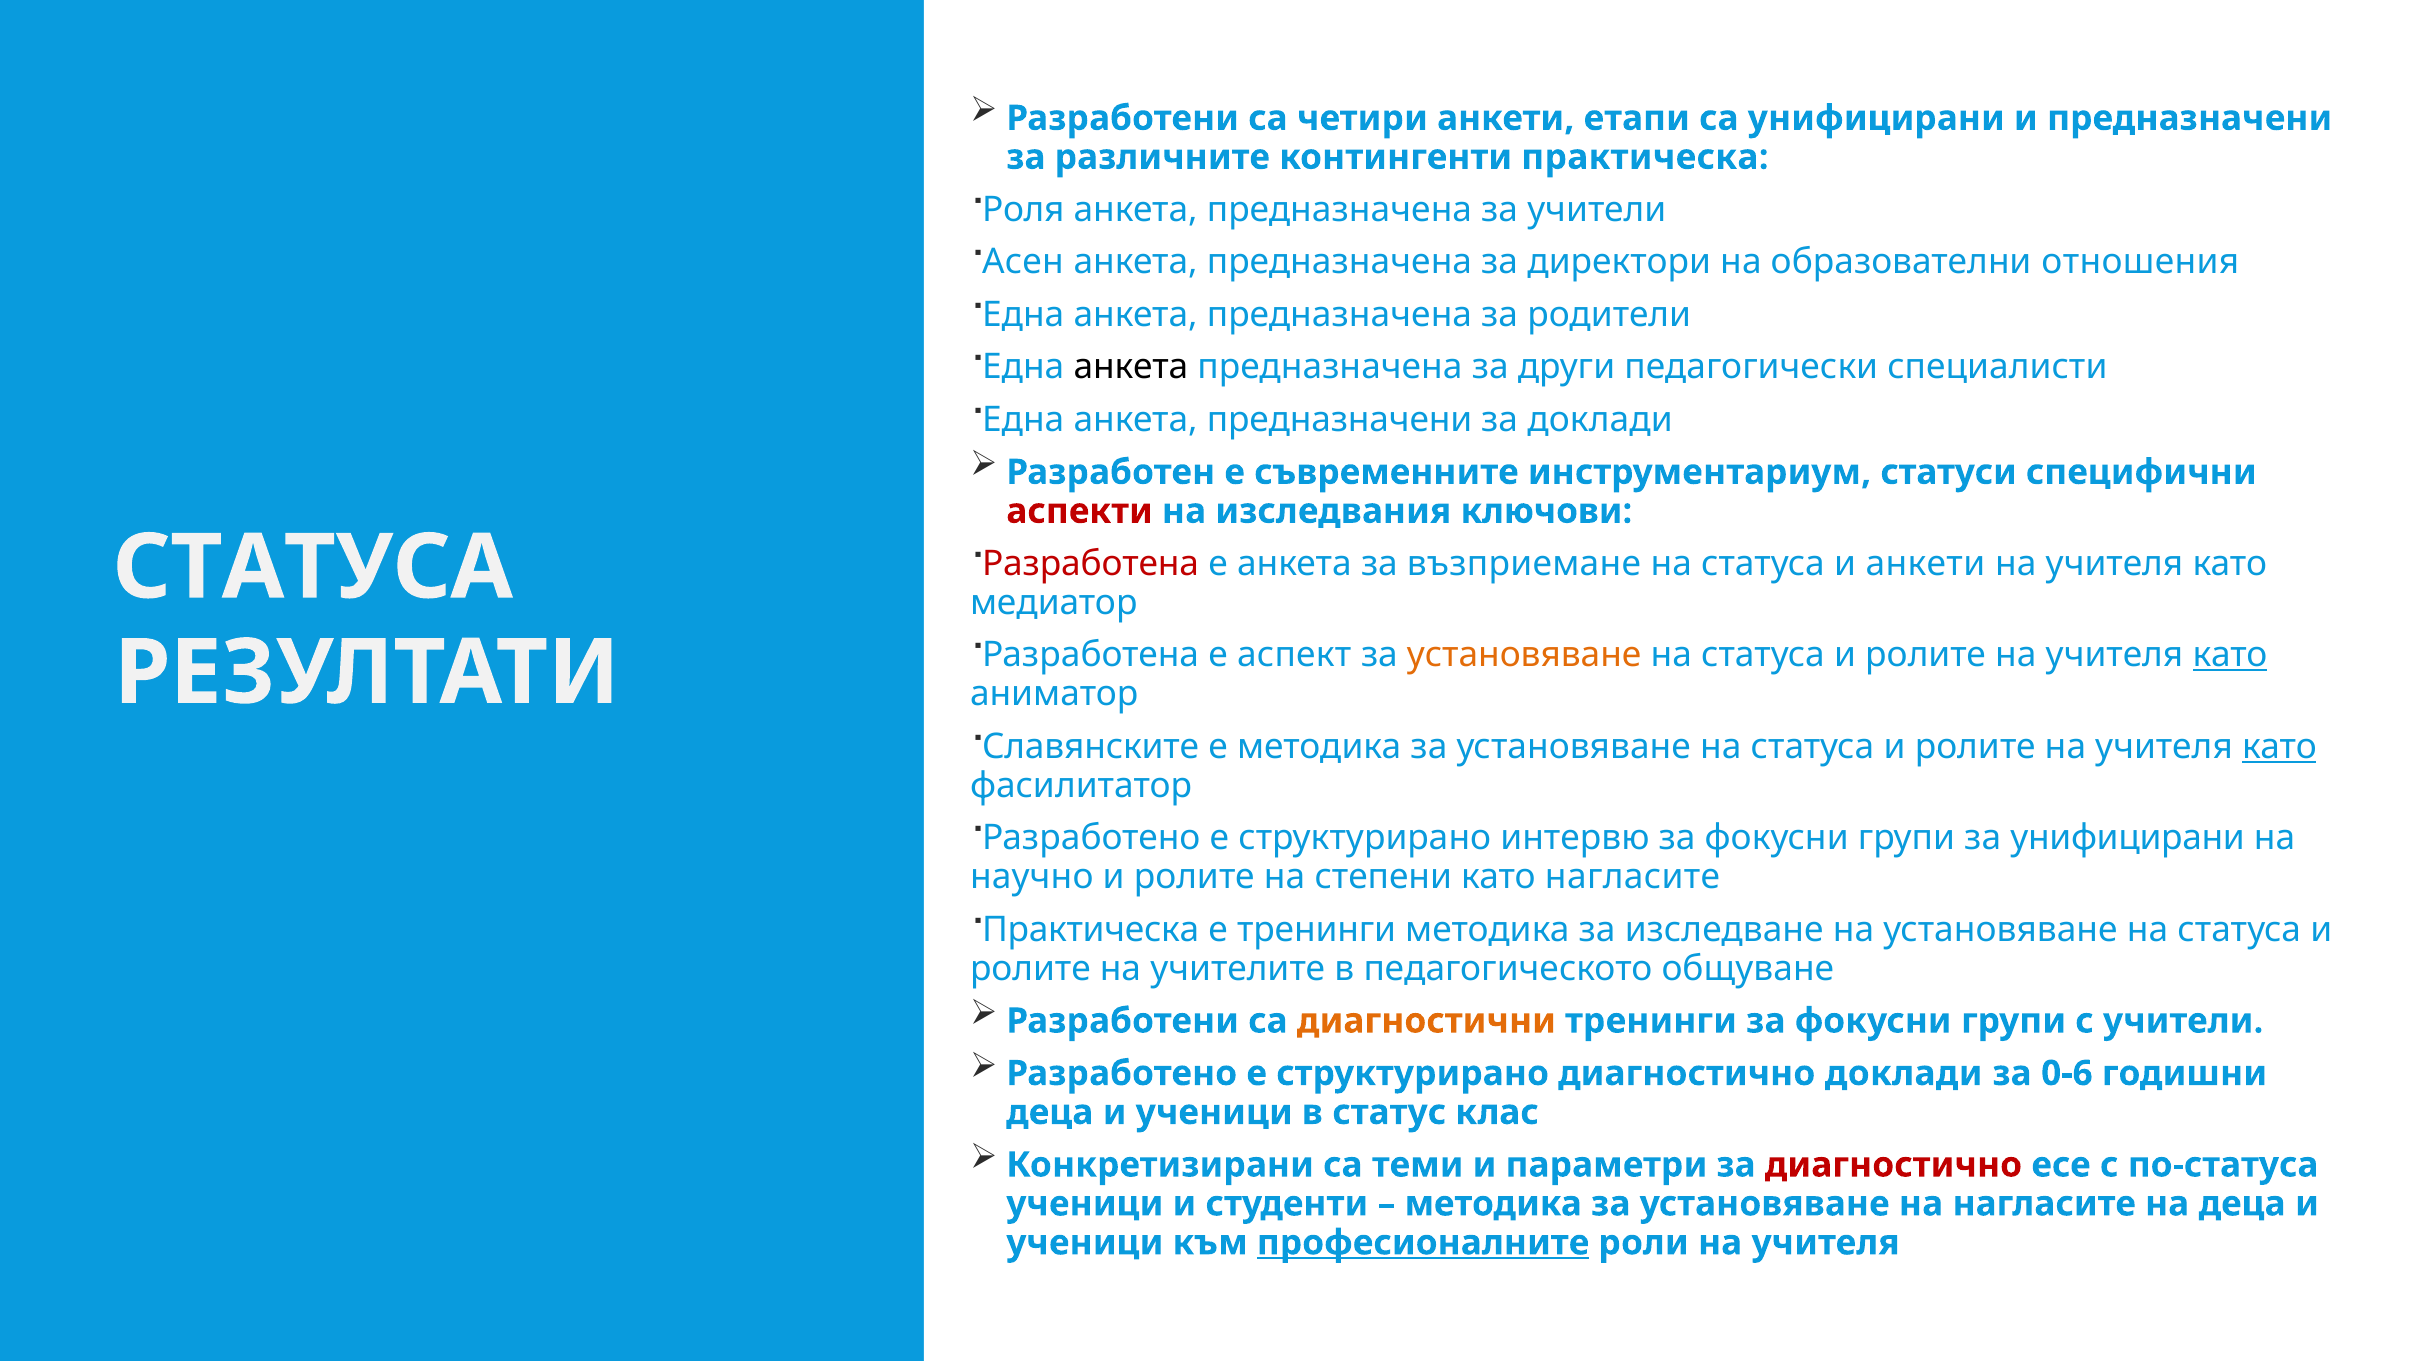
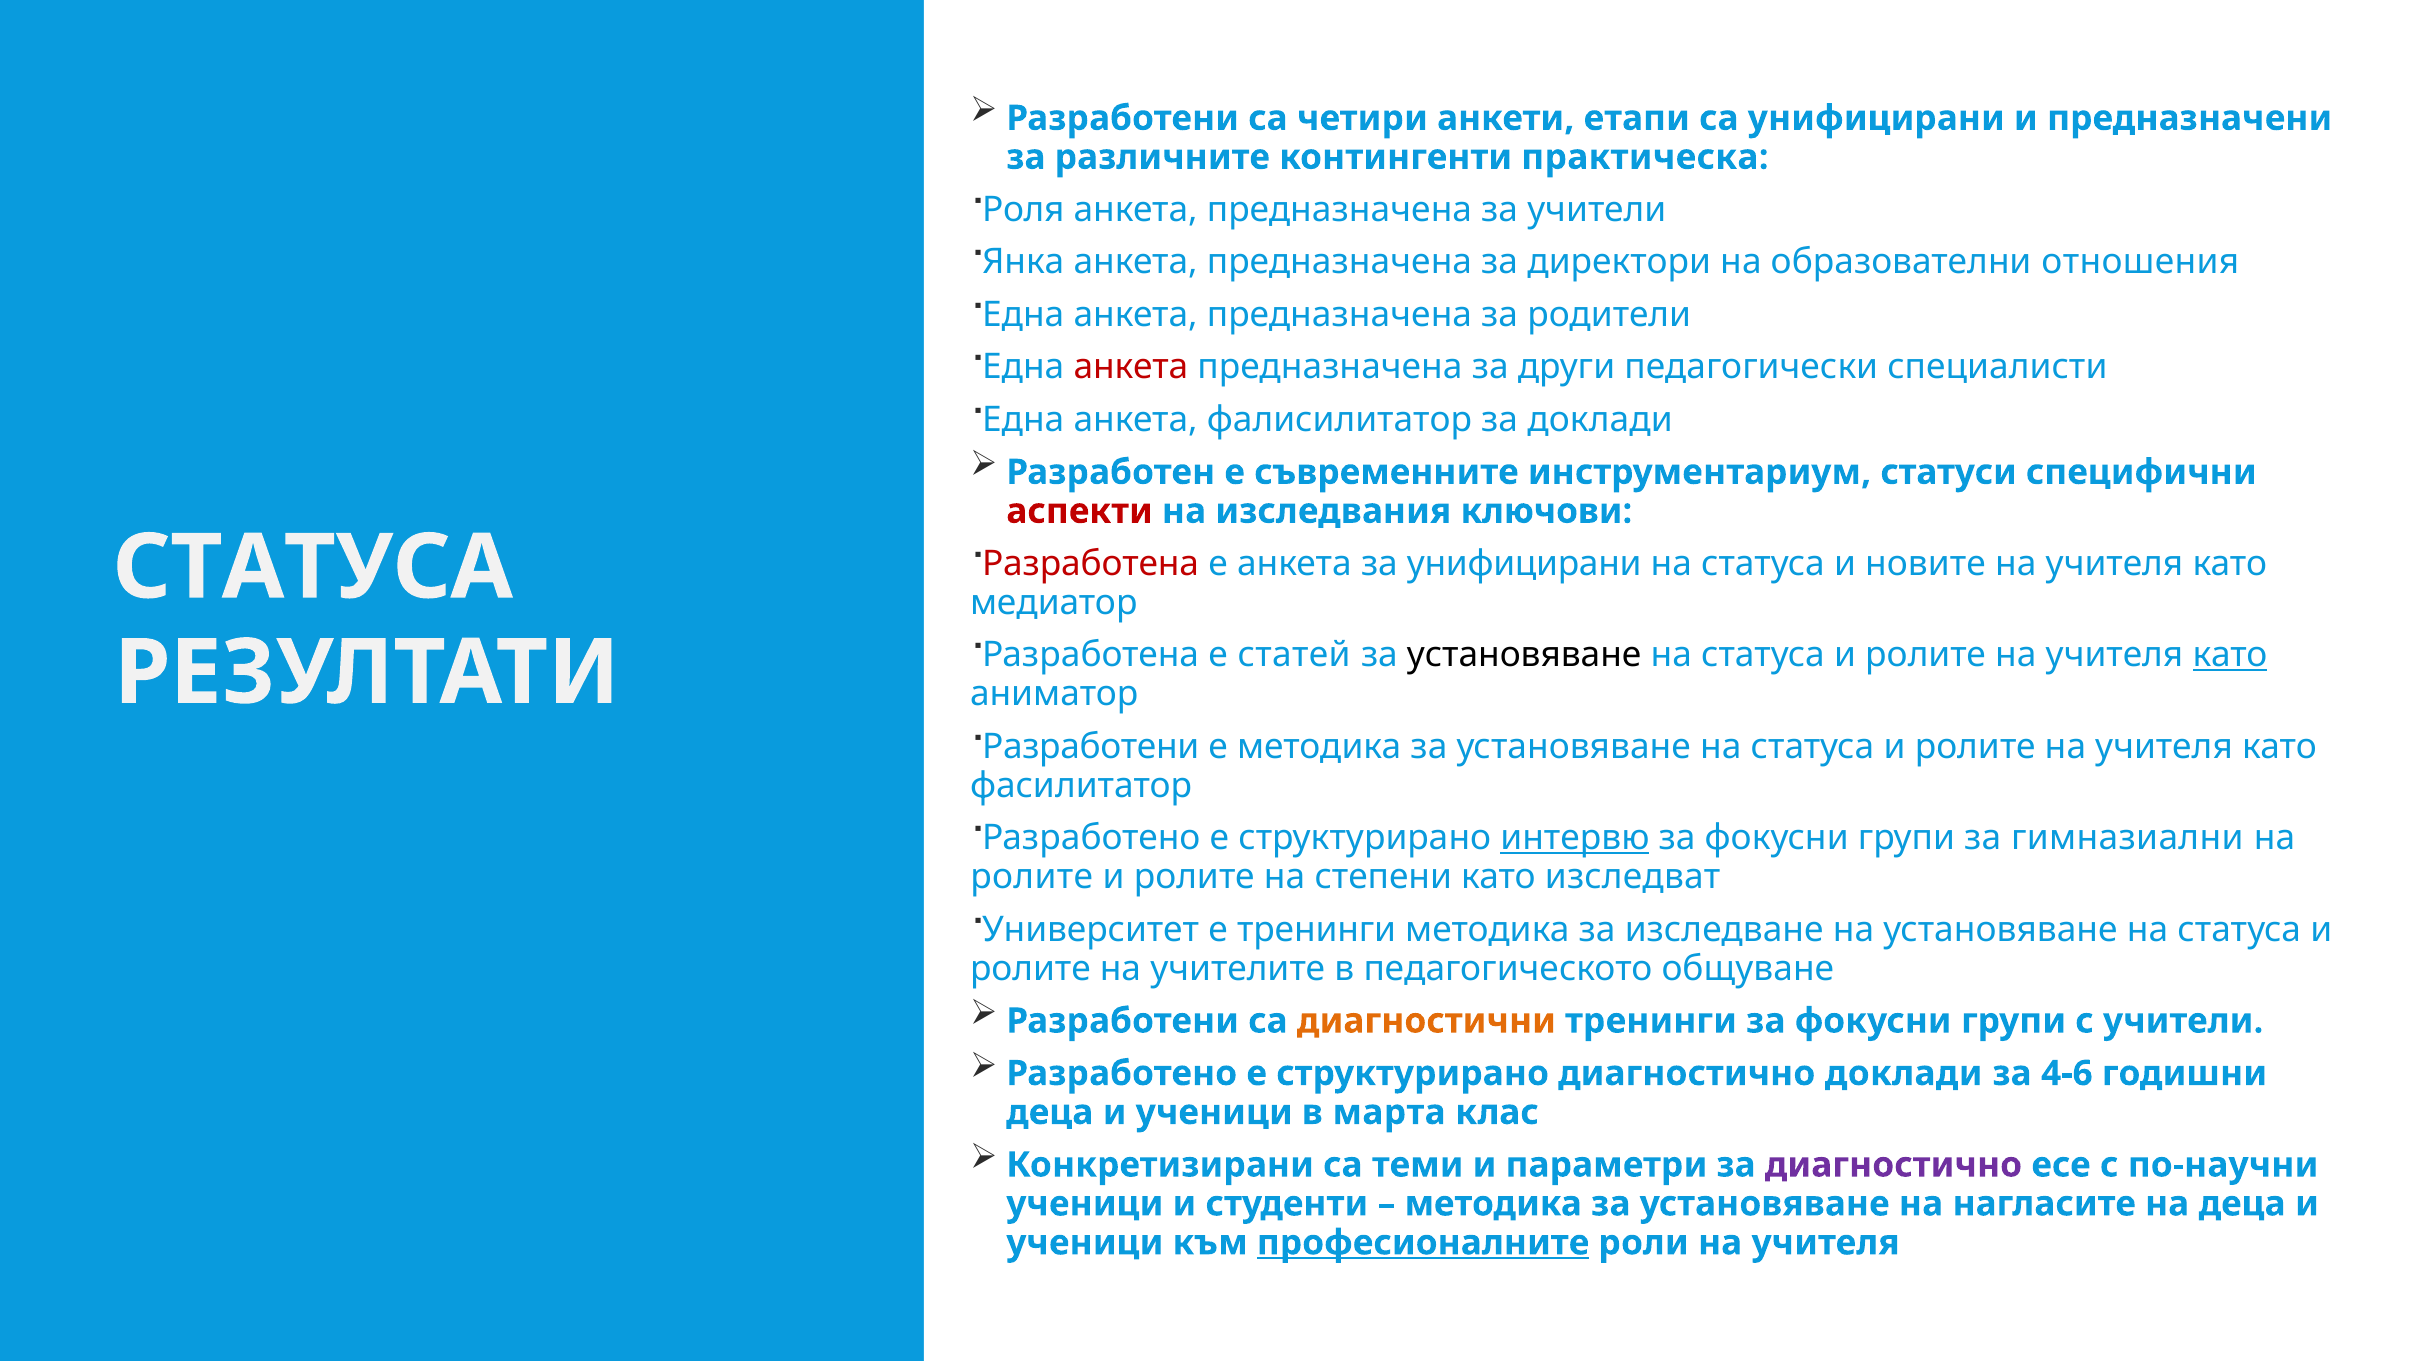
Асен: Асен -> Янка
анкета at (1131, 367) colour: black -> red
анкета предназначени: предназначени -> фалисилитатор
за възприемане: възприемане -> унифицирани
и анкети: анкети -> новите
аспект: аспект -> статей
установяване at (1524, 655) colour: orange -> black
Славянските at (1091, 747): Славянските -> Разработени
като at (2279, 747) underline: present -> none
интервю underline: none -> present
за унифицирани: унифицирани -> гимназиални
научно at (1032, 877): научно -> ролите
като нагласите: нагласите -> изследват
Практическа at (1091, 930): Практическа -> Университет
0-6: 0-6 -> 4-6
статус: статус -> марта
диагностично at (1893, 1165) colour: red -> purple
по-статуса: по-статуса -> по-научни
